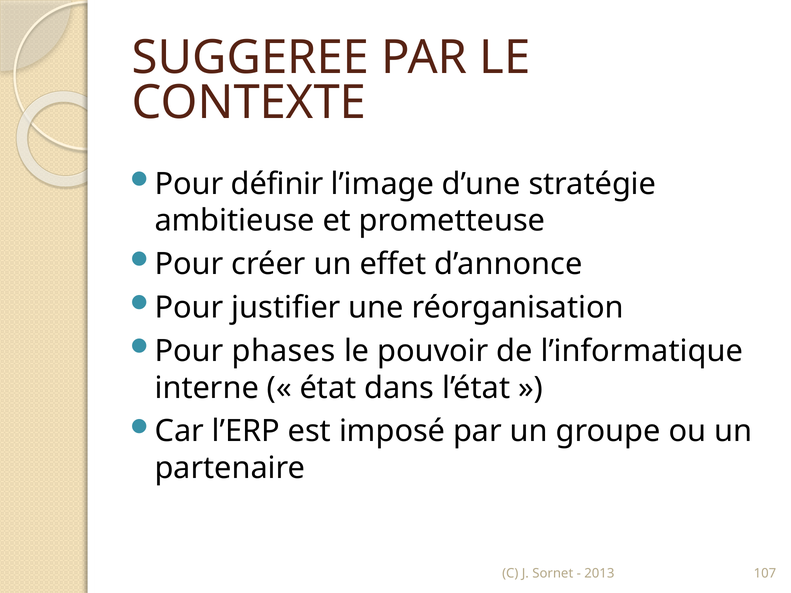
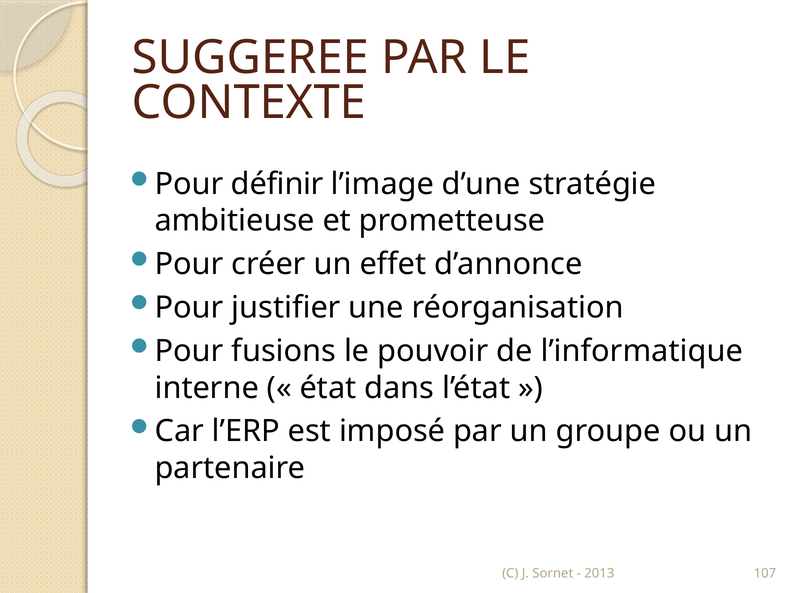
phases: phases -> fusions
